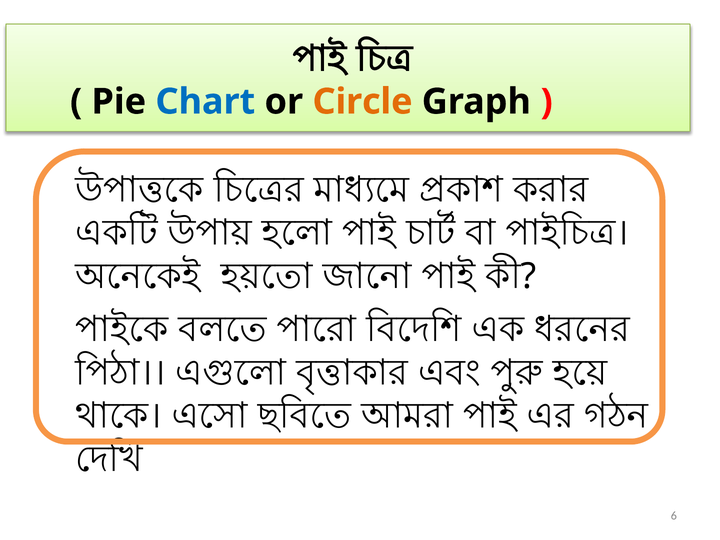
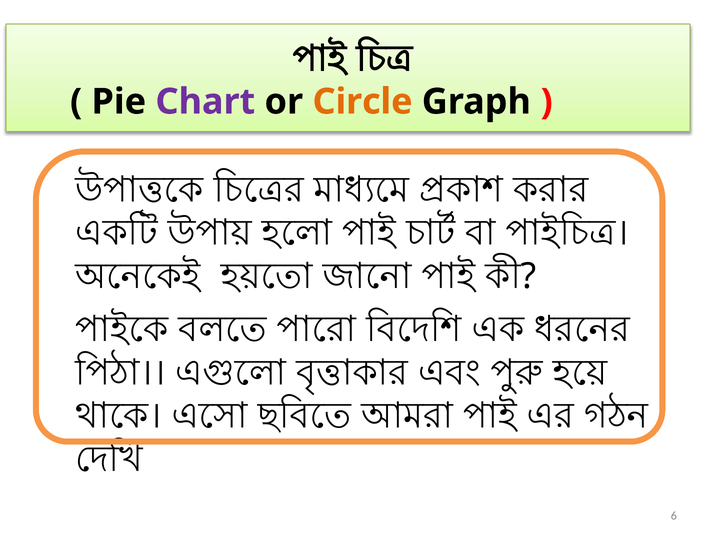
Chart colour: blue -> purple
